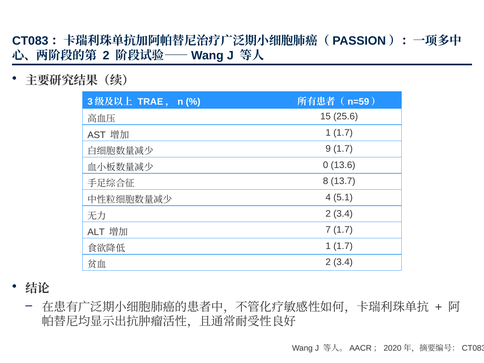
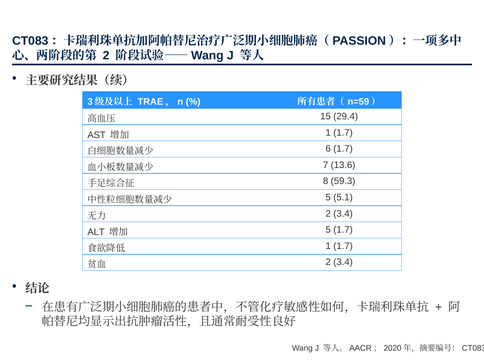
25.6: 25.6 -> 29.4
9: 9 -> 6
0: 0 -> 7
13.7: 13.7 -> 59.3
4 at (328, 197): 4 -> 5
7 at (328, 230): 7 -> 5
